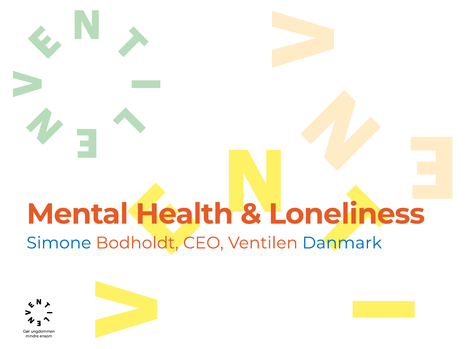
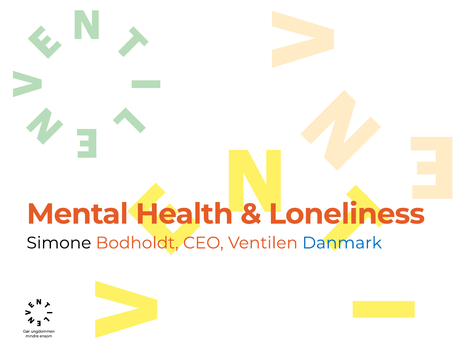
Simone colour: blue -> black
